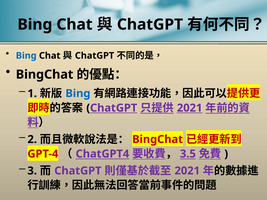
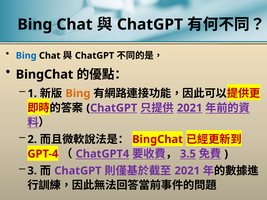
Bing at (78, 94) colour: blue -> orange
